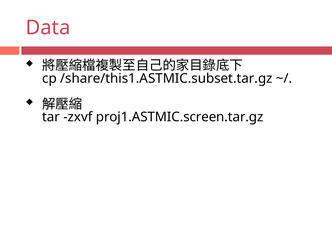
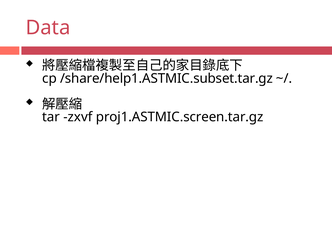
/share/this1.ASTMIC.subset.tar.gz: /share/this1.ASTMIC.subset.tar.gz -> /share/help1.ASTMIC.subset.tar.gz
